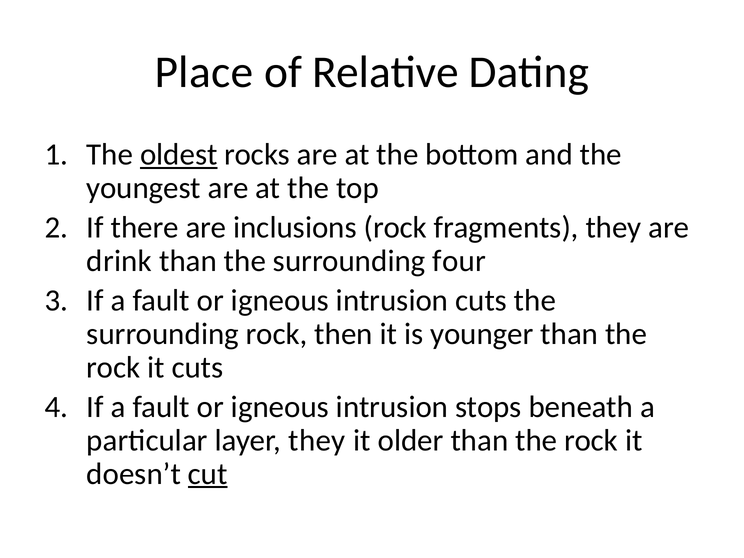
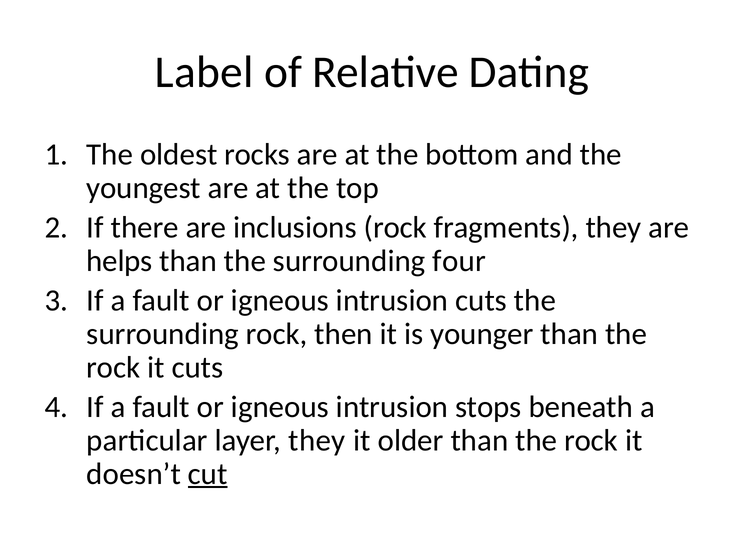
Place: Place -> Label
oldest underline: present -> none
drink: drink -> helps
